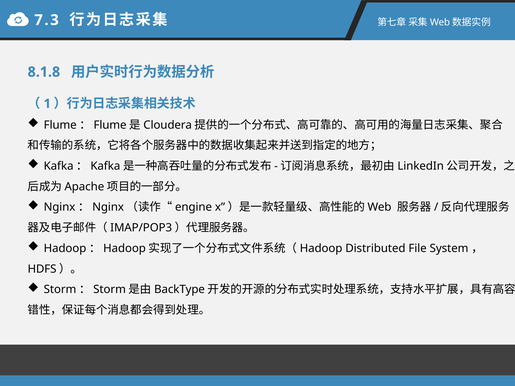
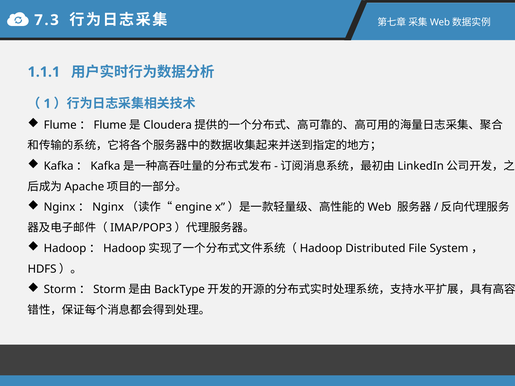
8.1.8: 8.1.8 -> 1.1.1
